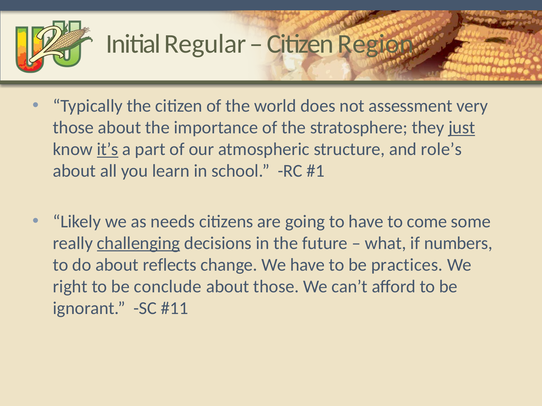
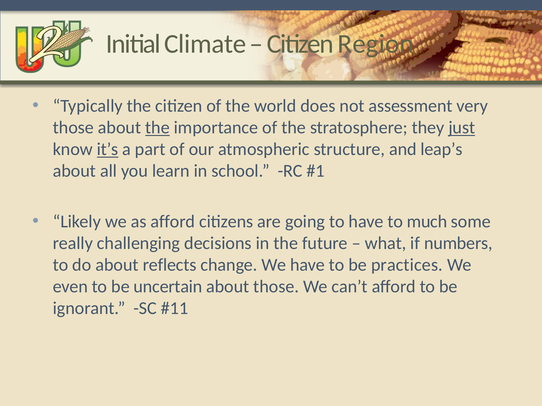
Regular: Regular -> Climate
the at (157, 128) underline: none -> present
role’s: role’s -> leap’s
as needs: needs -> afford
come: come -> much
challenging underline: present -> none
right: right -> even
conclude: conclude -> uncertain
